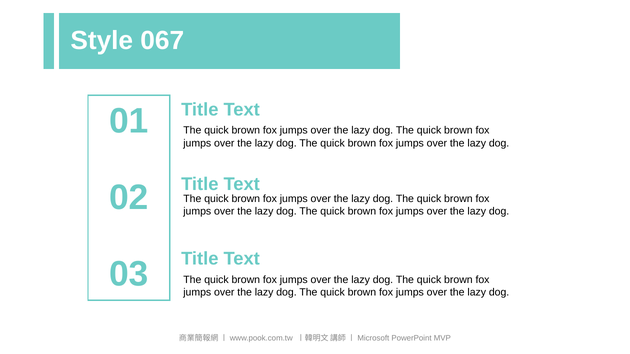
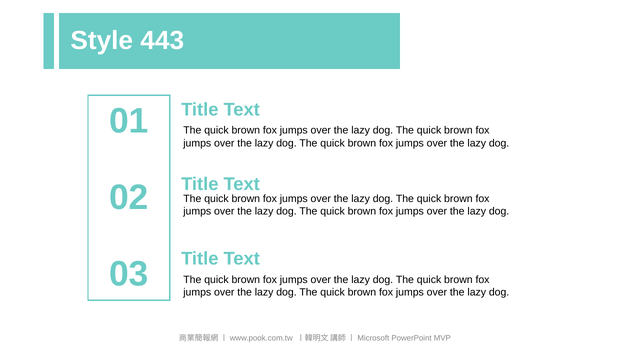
067: 067 -> 443
